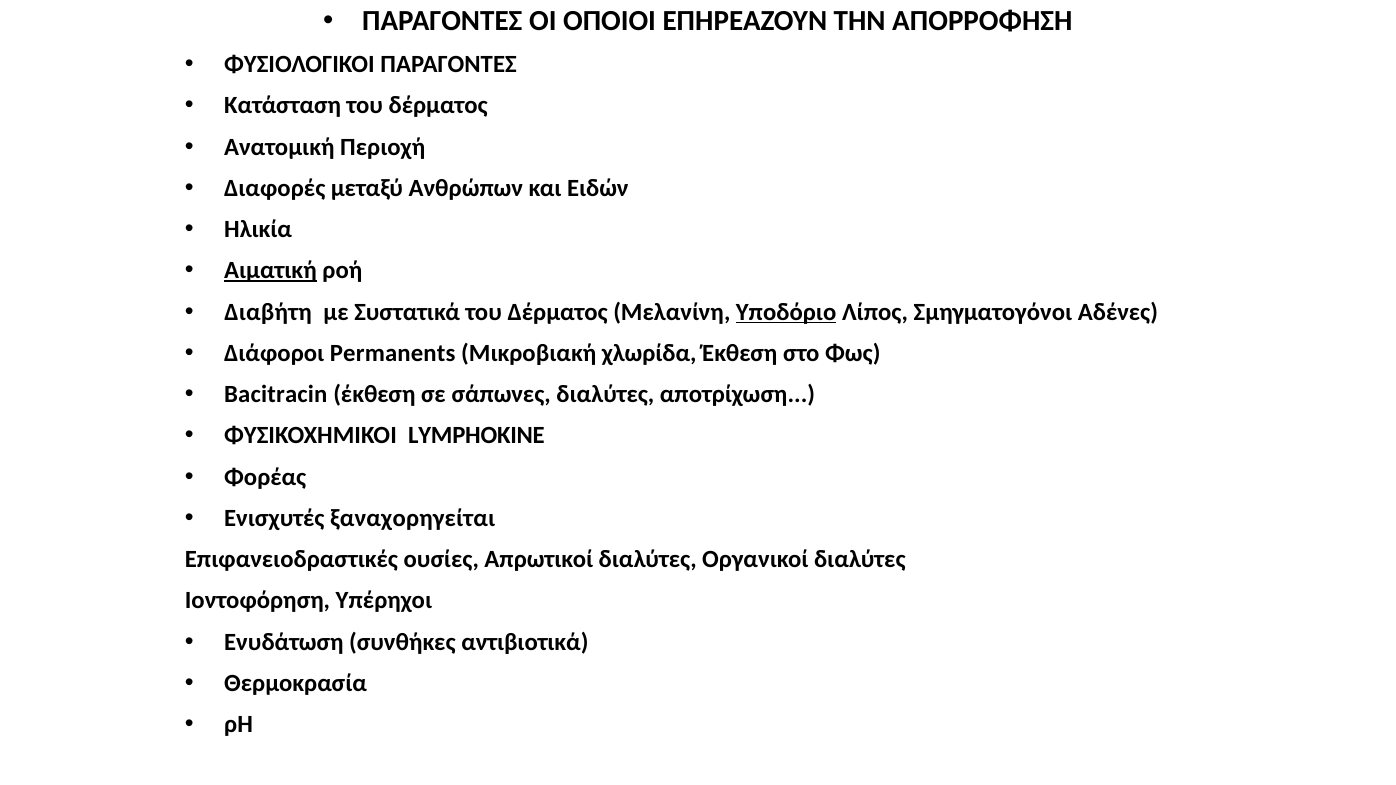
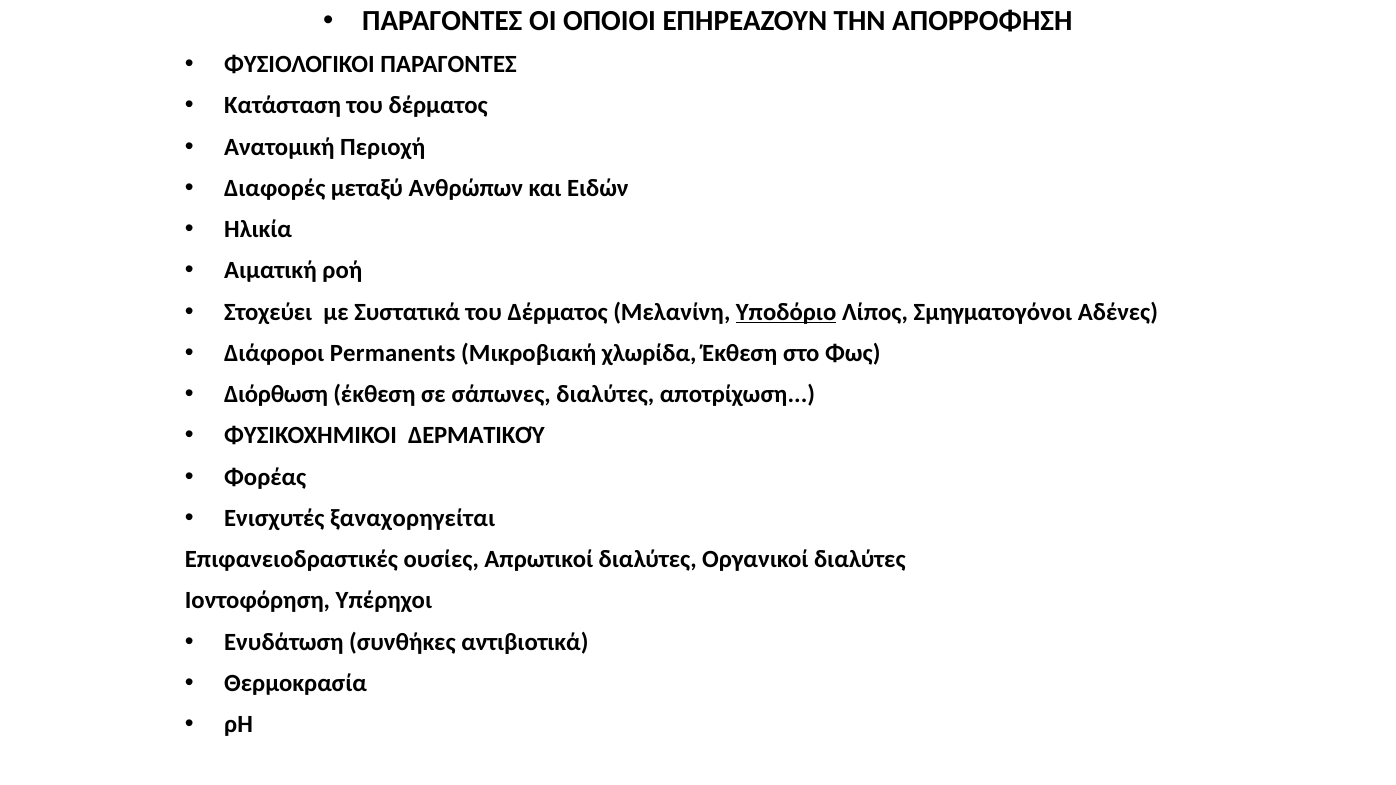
Αιματική underline: present -> none
Διαβήτη: Διαβήτη -> Στοχεύει
Bacitracin: Bacitracin -> Διόρθωση
LYMPHOKINE: LYMPHOKINE -> ΔΕΡΜΑΤΙΚΟΎ
